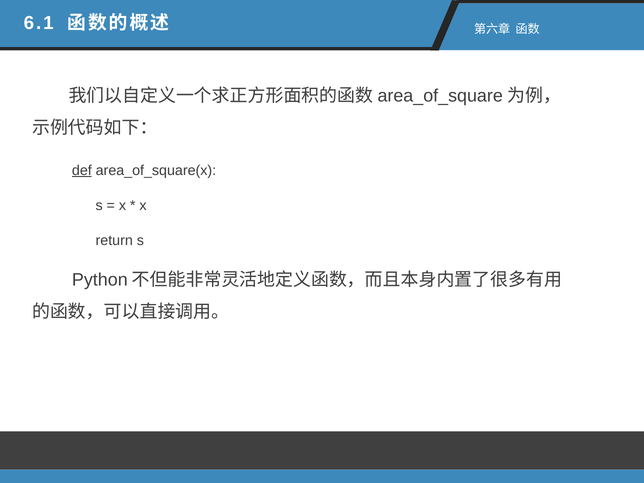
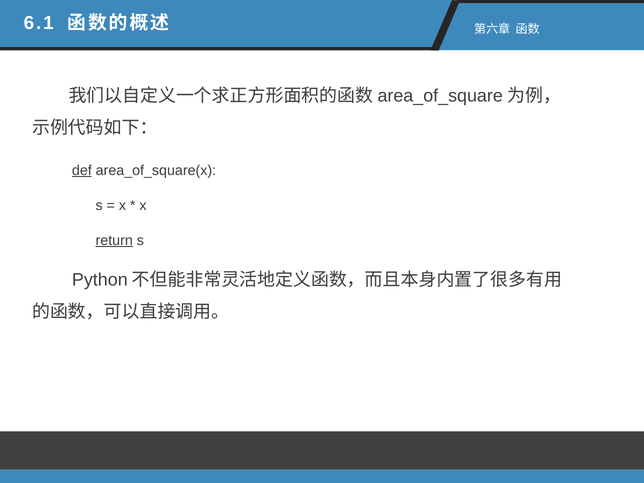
return underline: none -> present
